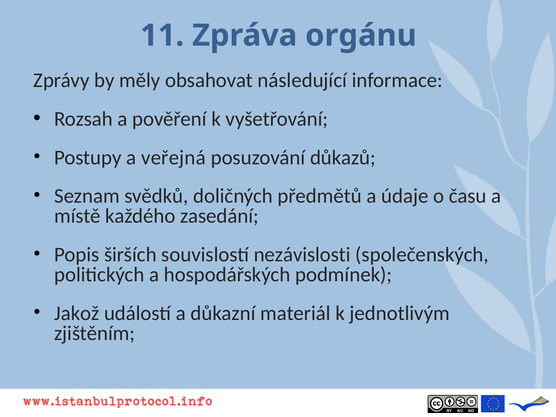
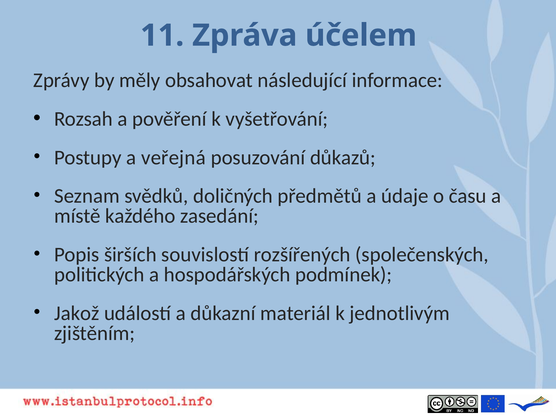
orgánu: orgánu -> účelem
nezávislosti: nezávislosti -> rozšířených
